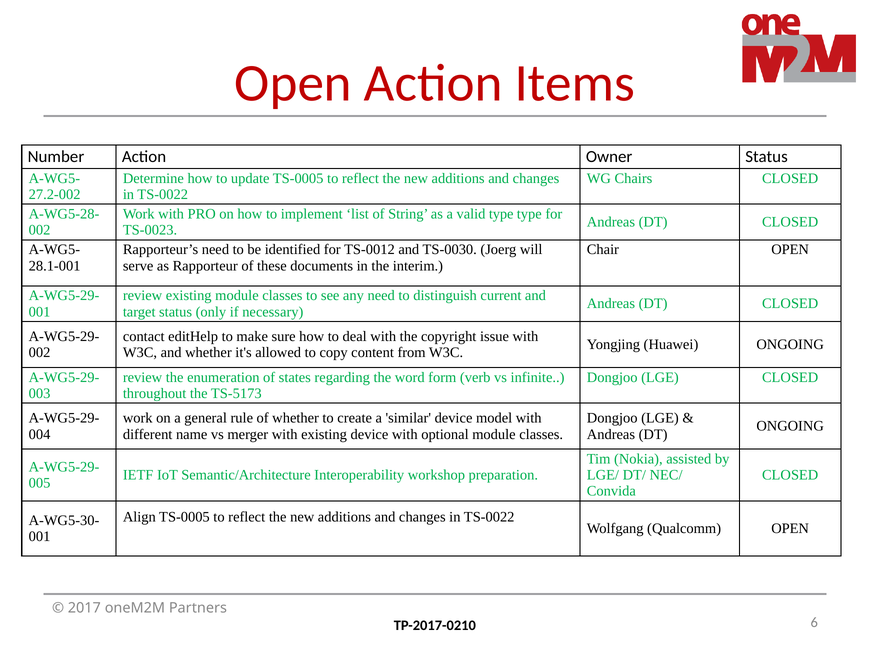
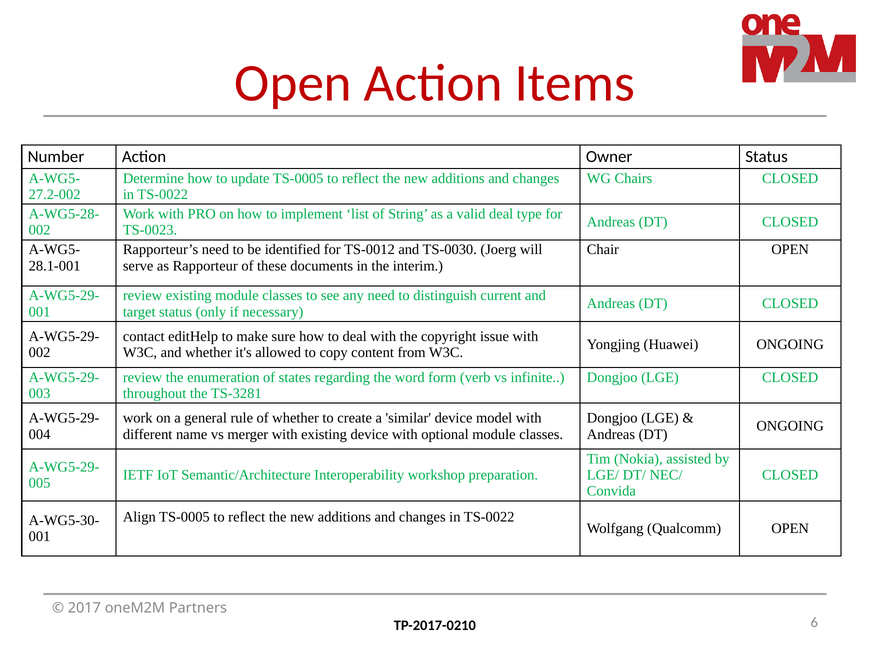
valid type: type -> deal
TS-5173: TS-5173 -> TS-3281
